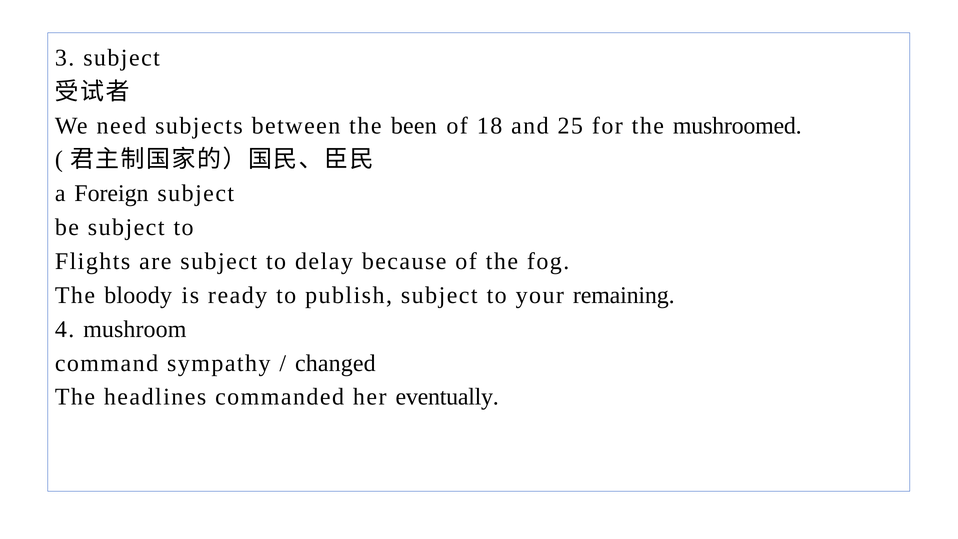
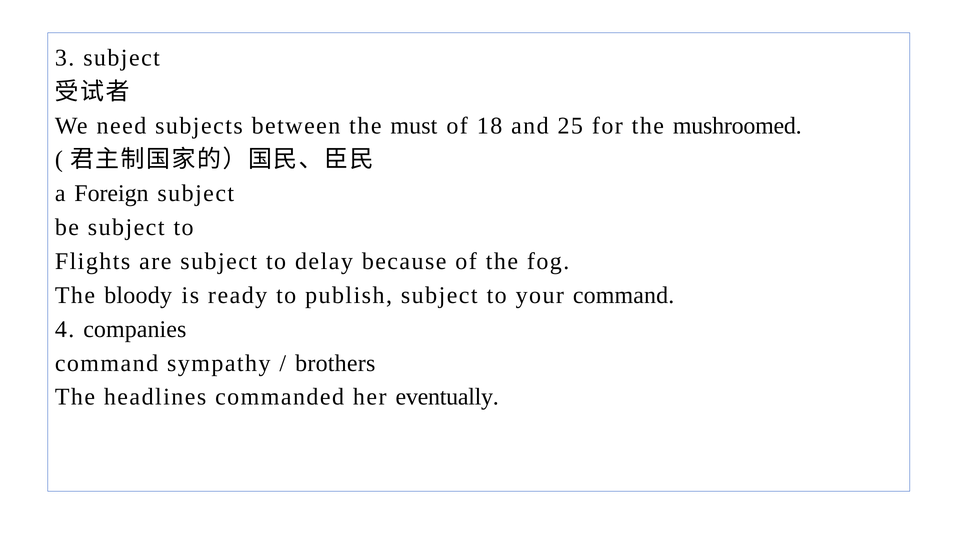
been: been -> must
your remaining: remaining -> command
mushroom: mushroom -> companies
changed: changed -> brothers
